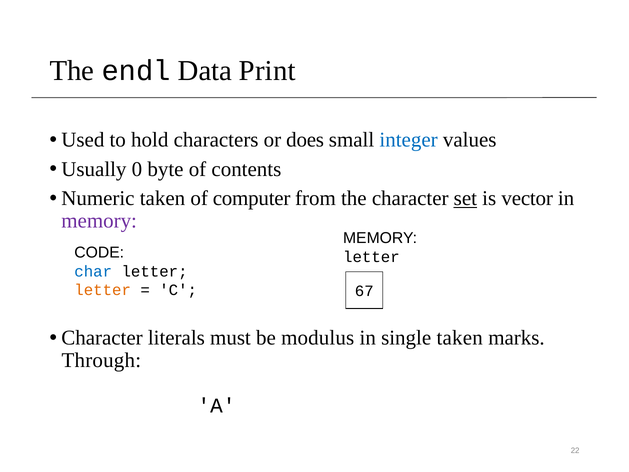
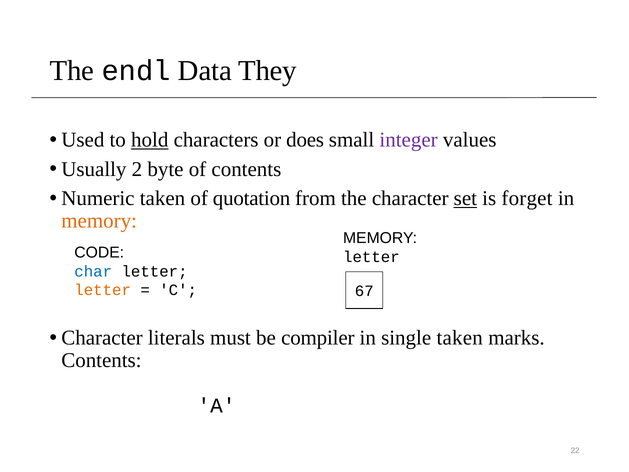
Print: Print -> They
hold underline: none -> present
integer colour: blue -> purple
0: 0 -> 2
computer: computer -> quotation
vector: vector -> forget
memory at (99, 221) colour: purple -> orange
modulus: modulus -> compiler
Through at (101, 360): Through -> Contents
